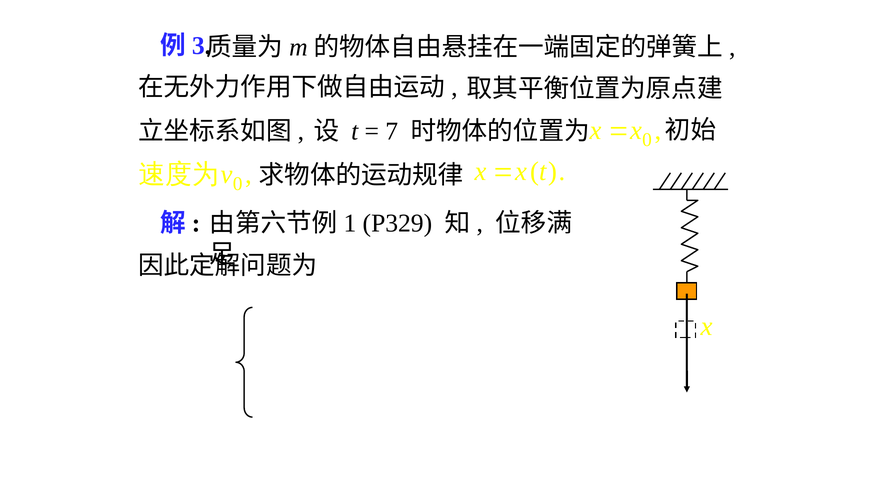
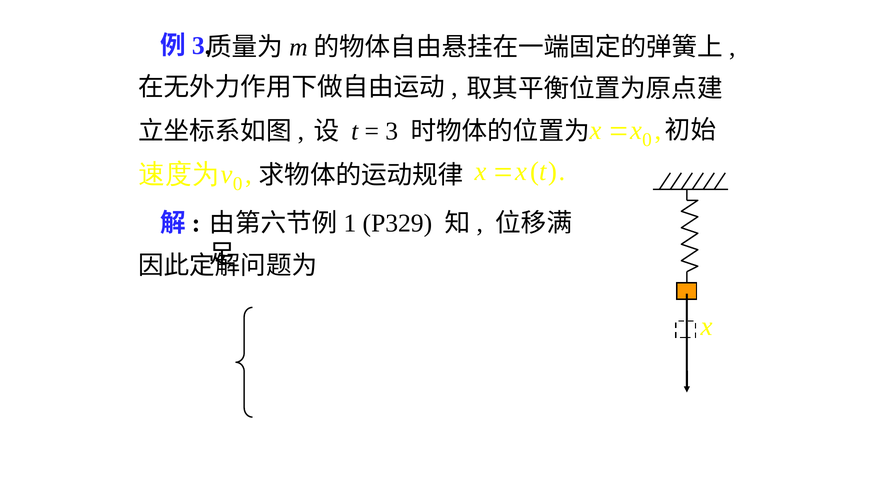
7 at (392, 131): 7 -> 3
